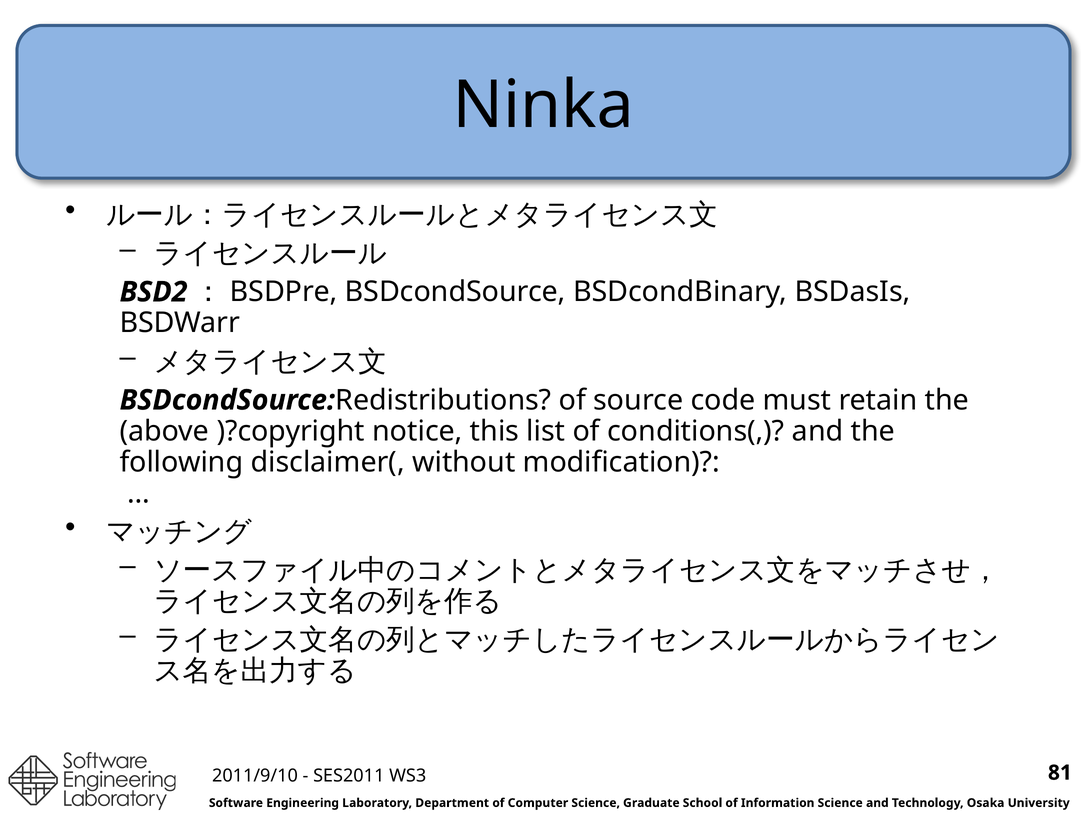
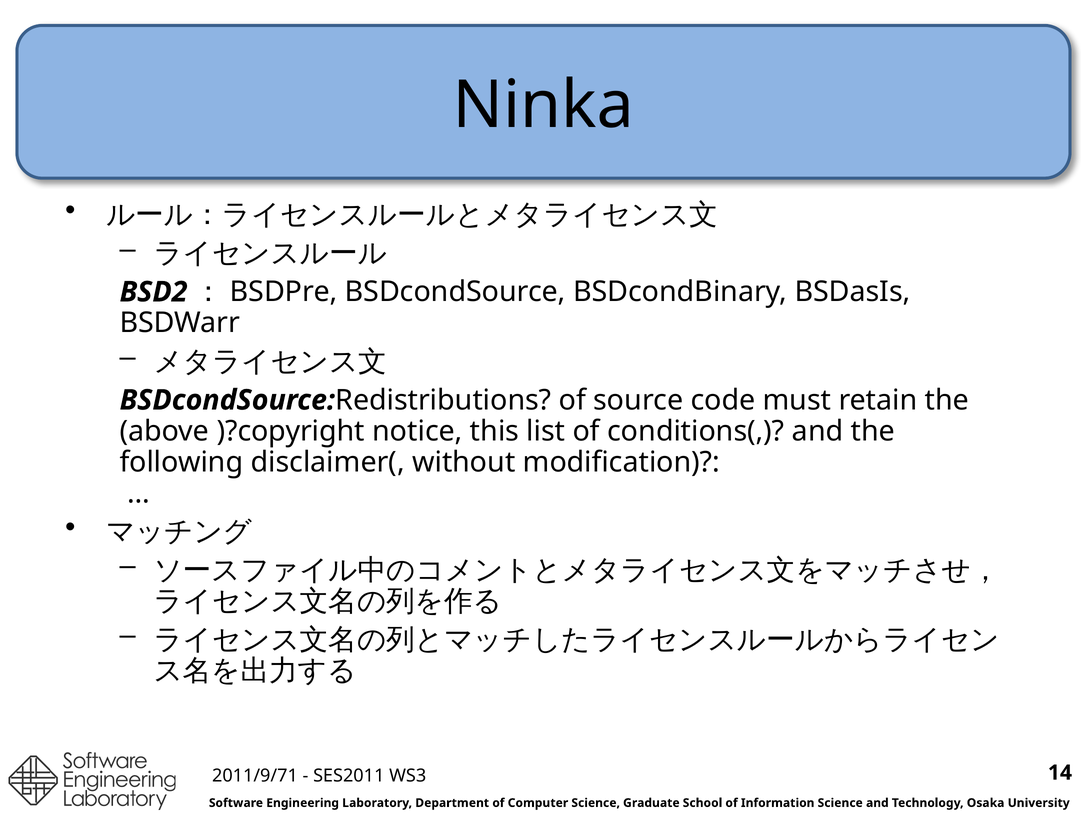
2011/9/10: 2011/9/10 -> 2011/9/71
81: 81 -> 14
